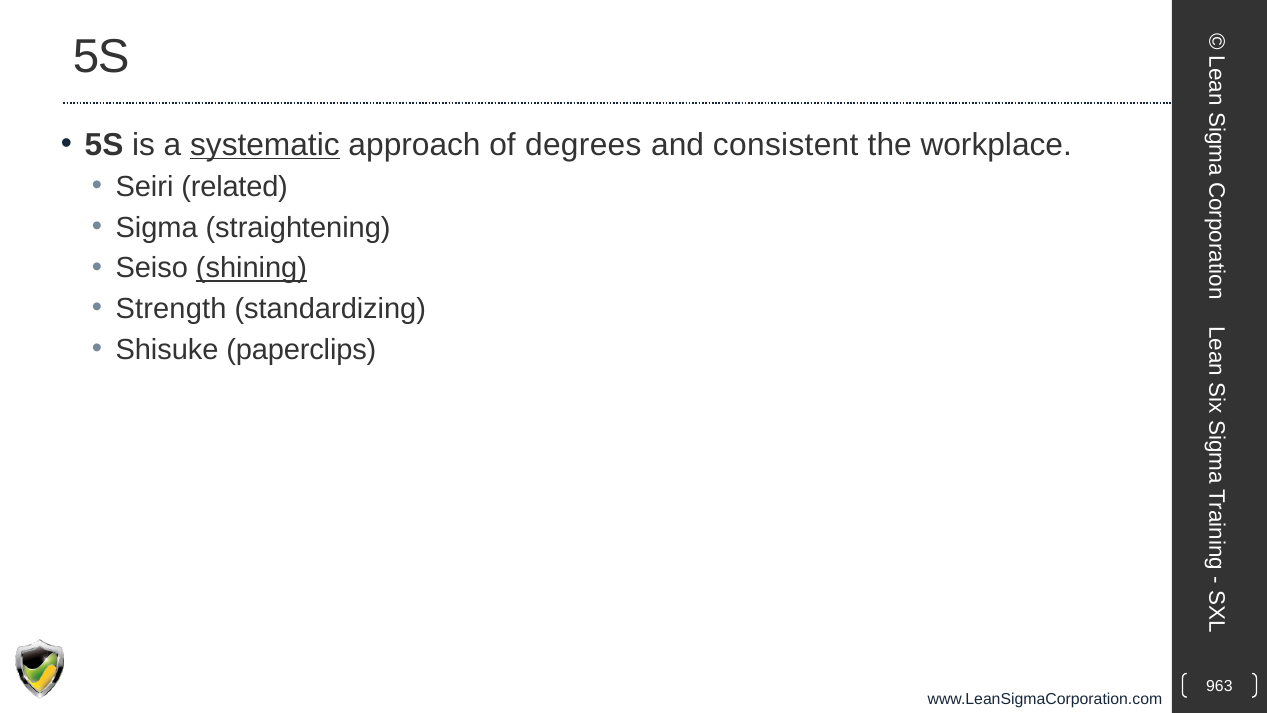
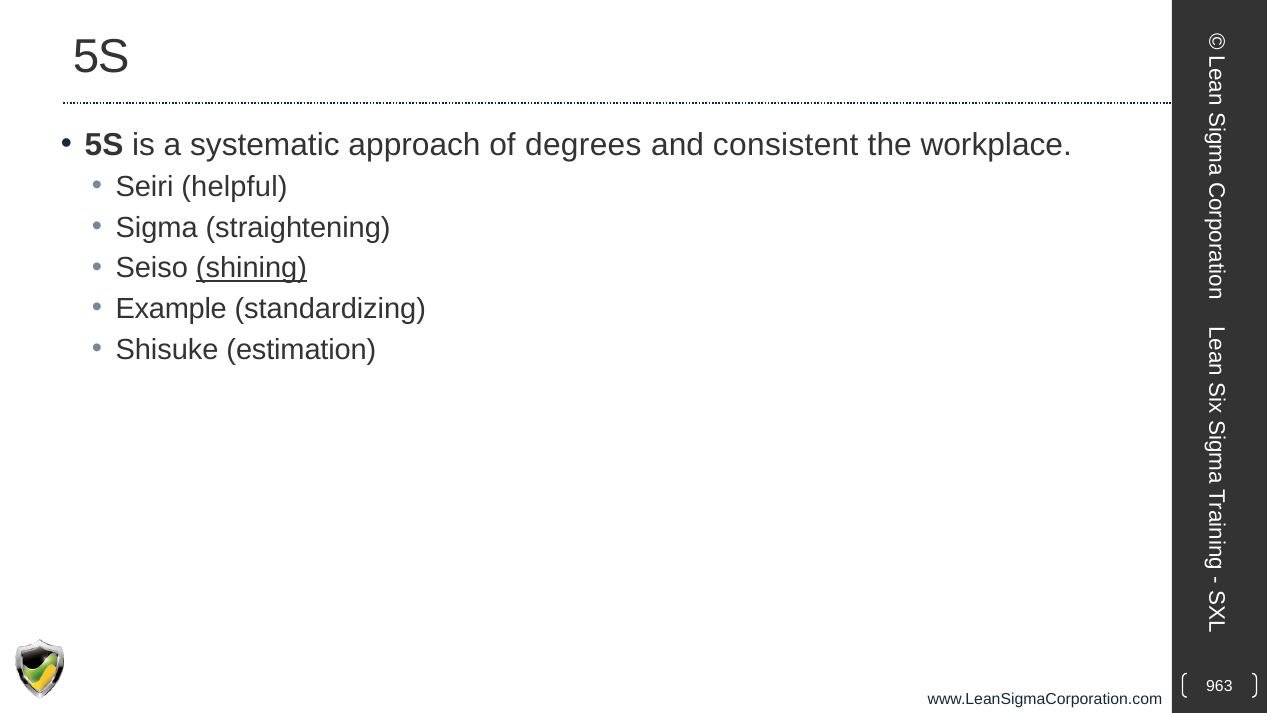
systematic underline: present -> none
related: related -> helpful
Strength: Strength -> Example
paperclips: paperclips -> estimation
